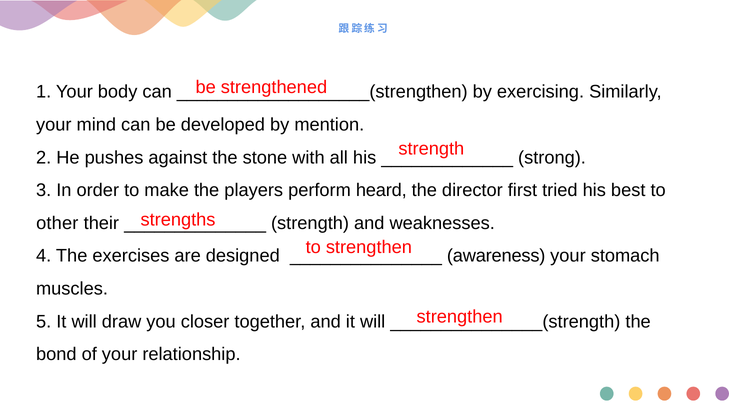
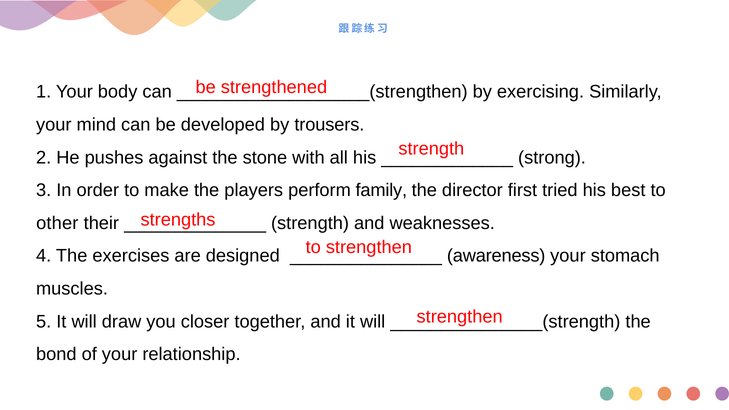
mention: mention -> trousers
heard: heard -> family
